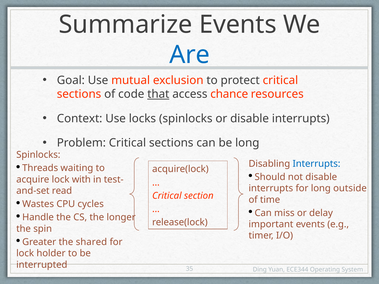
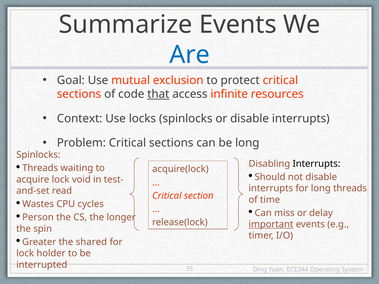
chance: chance -> infinite
Interrupts at (317, 164) colour: blue -> black
with: with -> void
long outside: outside -> threads
Handle: Handle -> Person
important underline: none -> present
